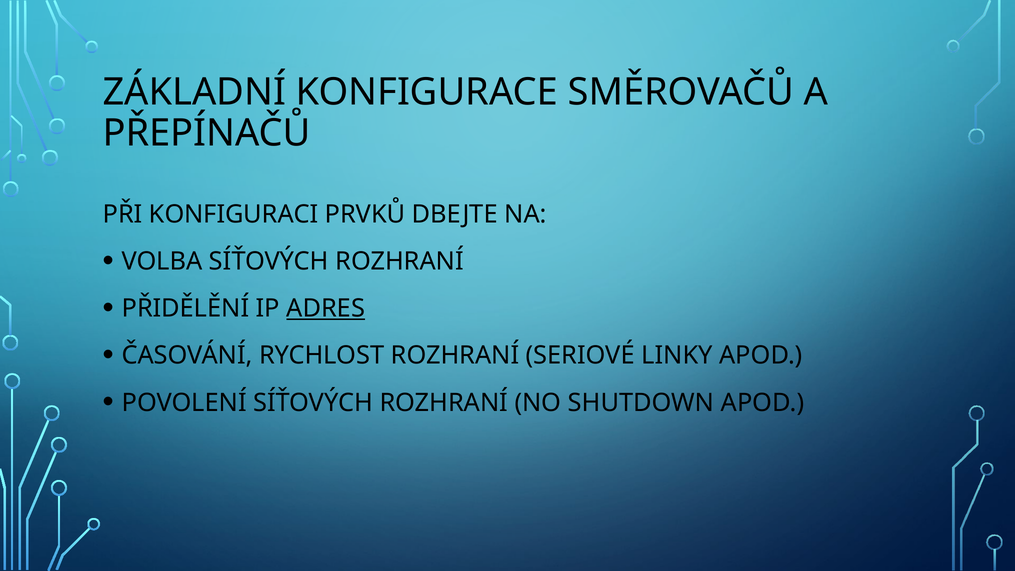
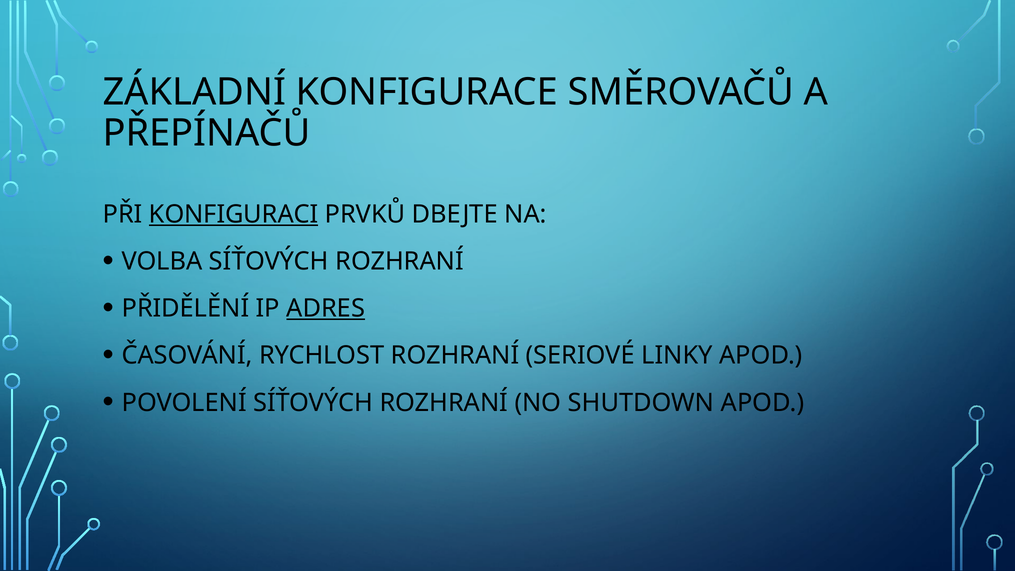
KONFIGURACI underline: none -> present
